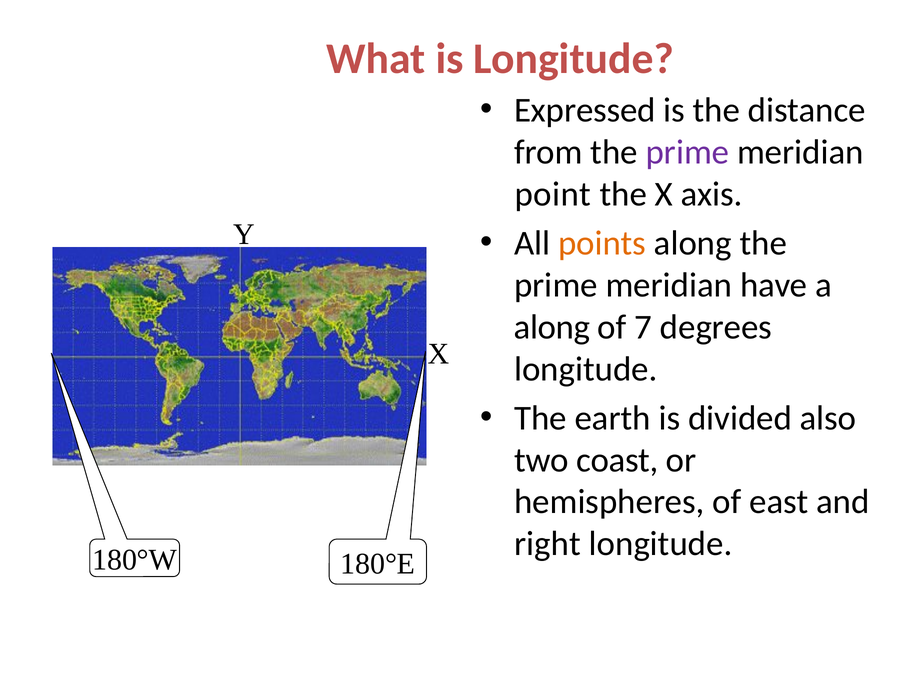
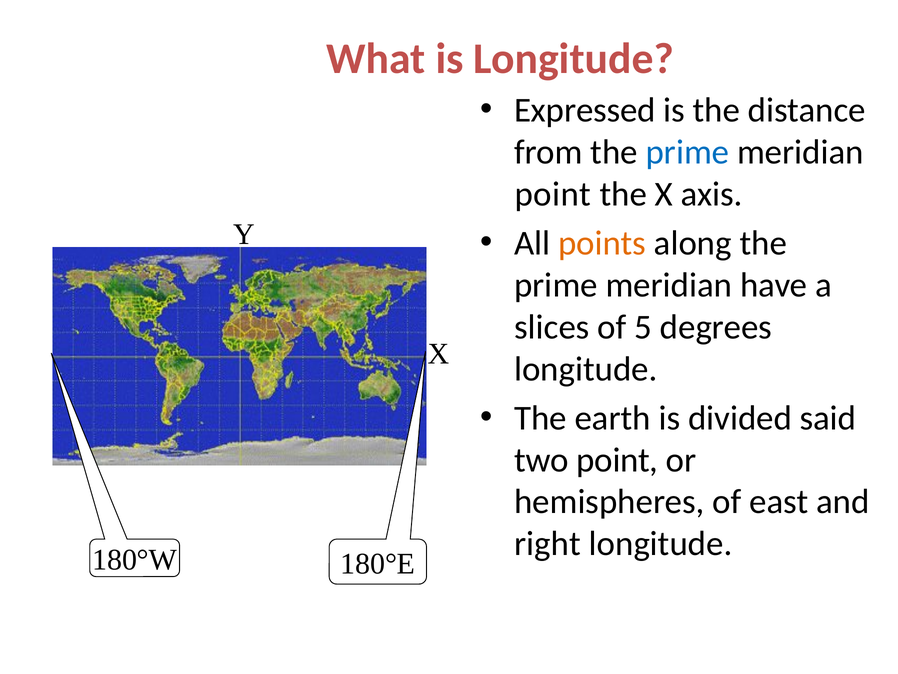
prime at (687, 152) colour: purple -> blue
along at (552, 327): along -> slices
7: 7 -> 5
also: also -> said
two coast: coast -> point
